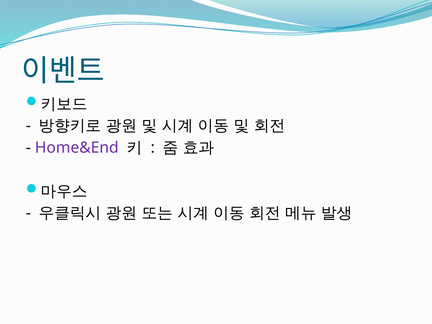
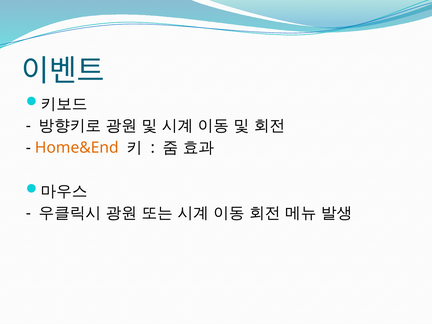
Home&End colour: purple -> orange
